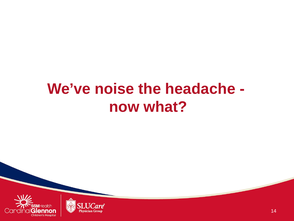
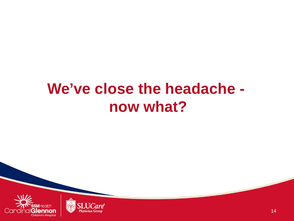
noise: noise -> close
